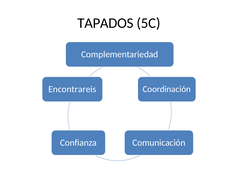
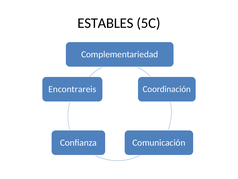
TAPADOS: TAPADOS -> ESTABLES
